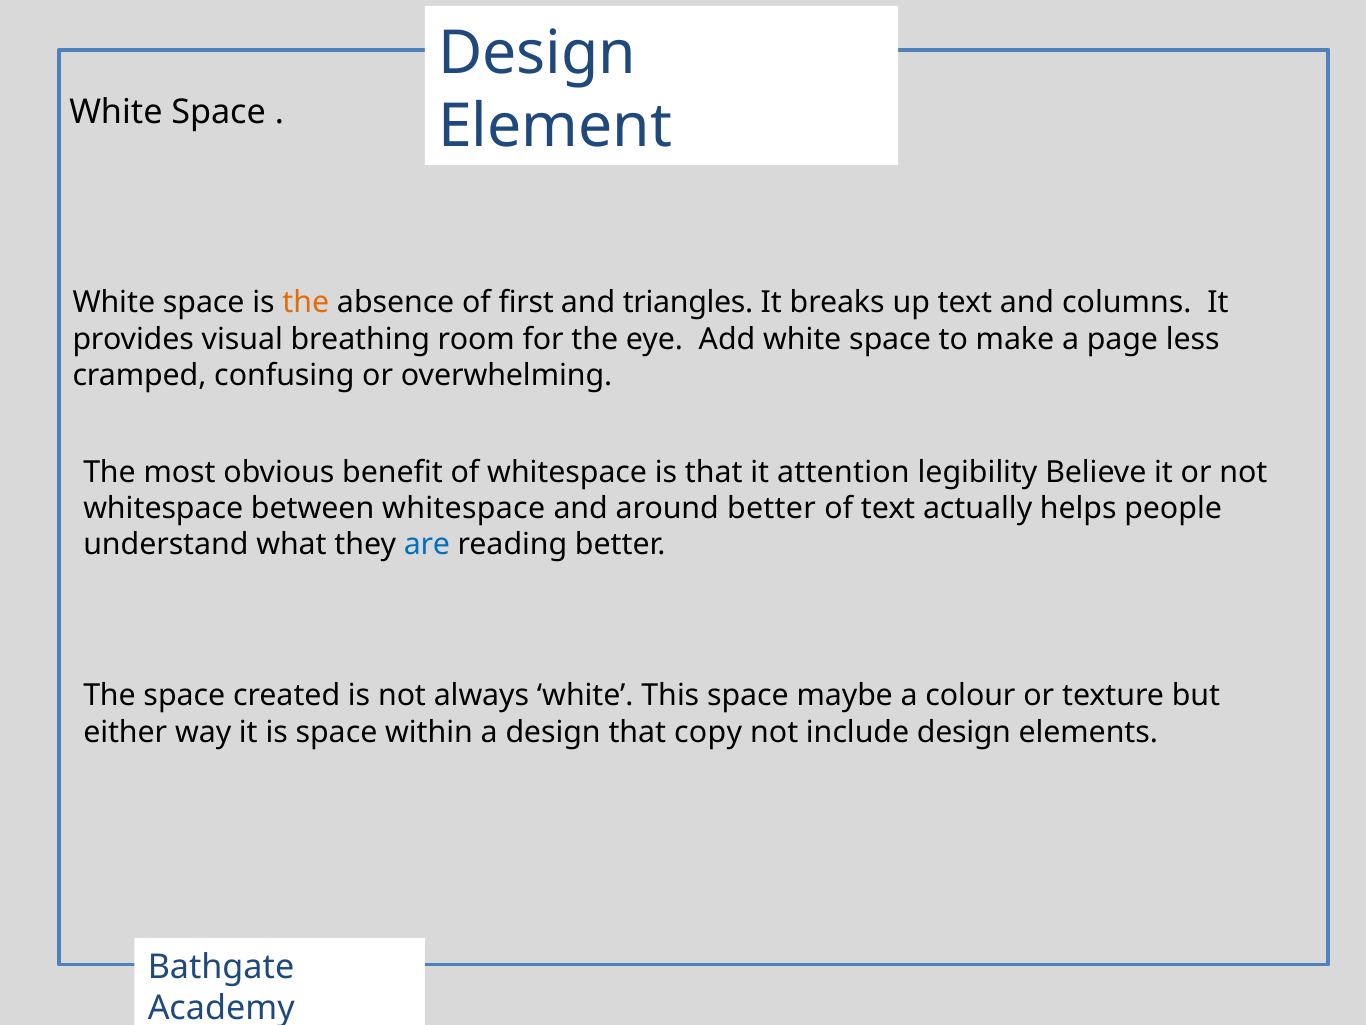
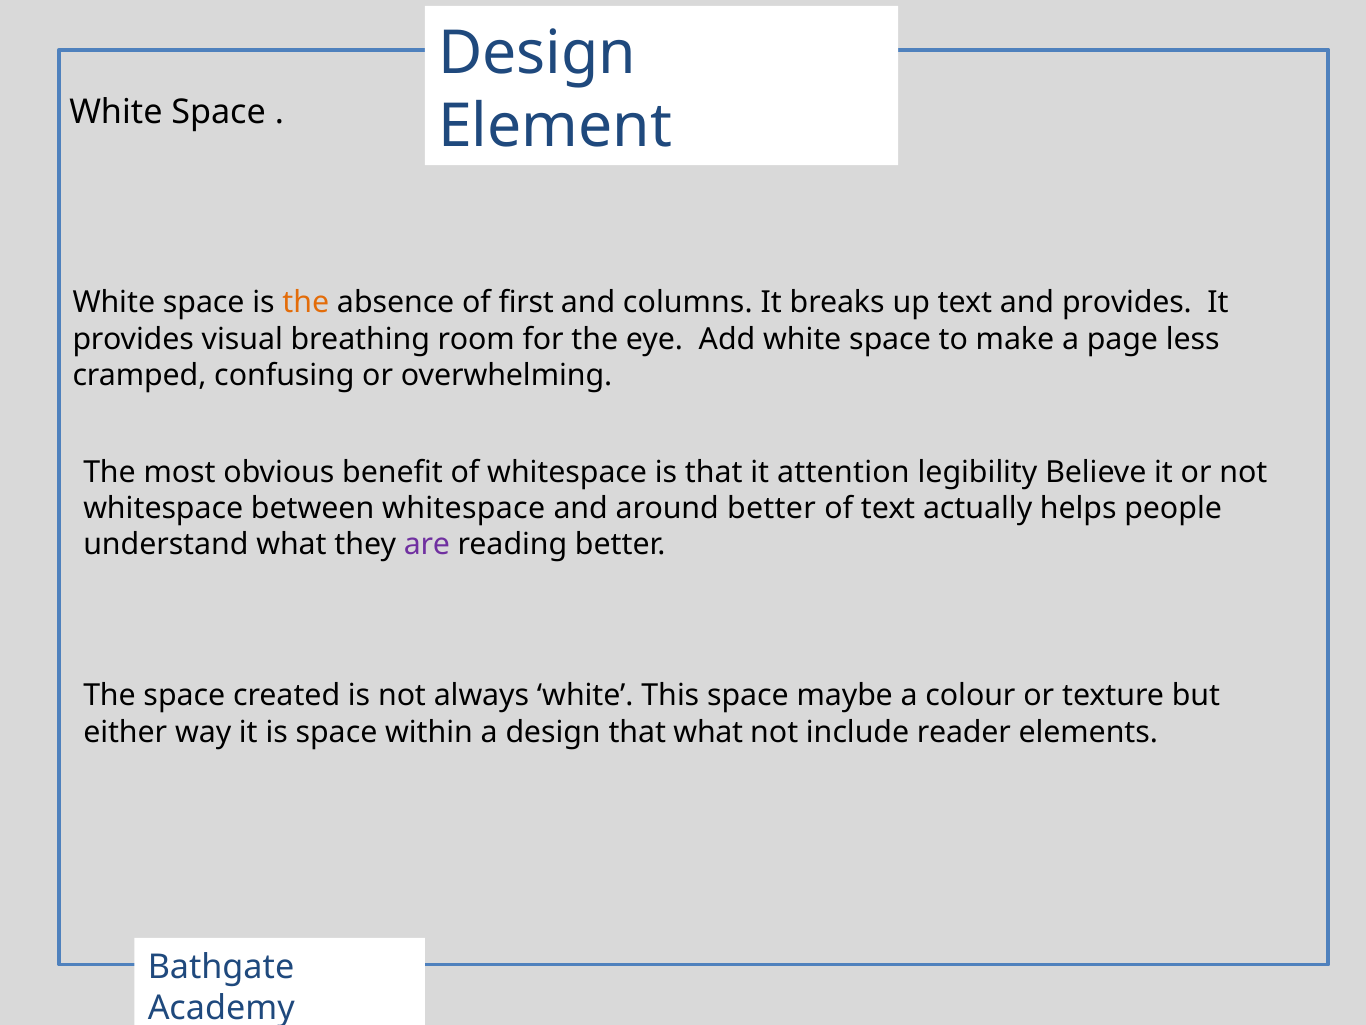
triangles: triangles -> columns
and columns: columns -> provides
are colour: blue -> purple
that copy: copy -> what
include design: design -> reader
